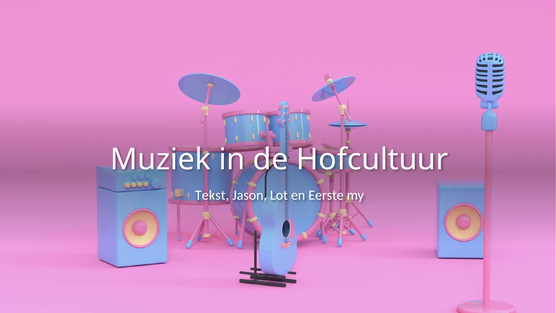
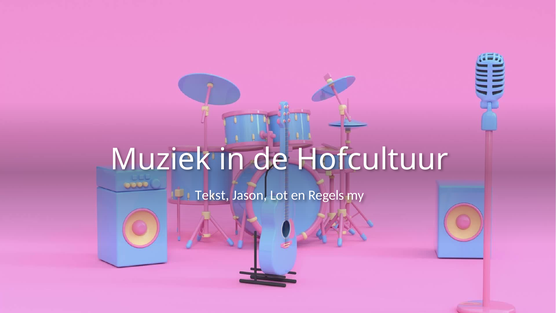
Eerste: Eerste -> Regels
